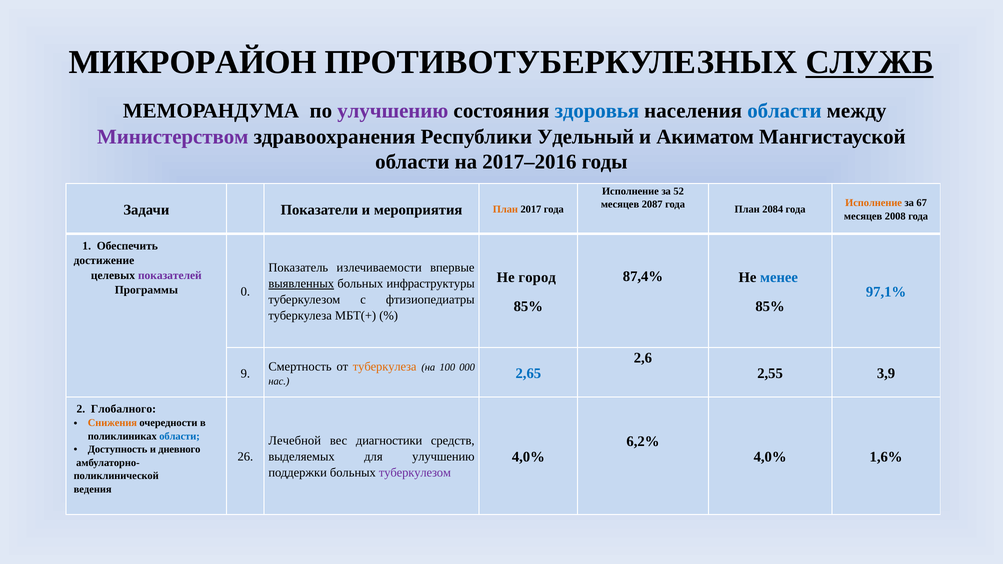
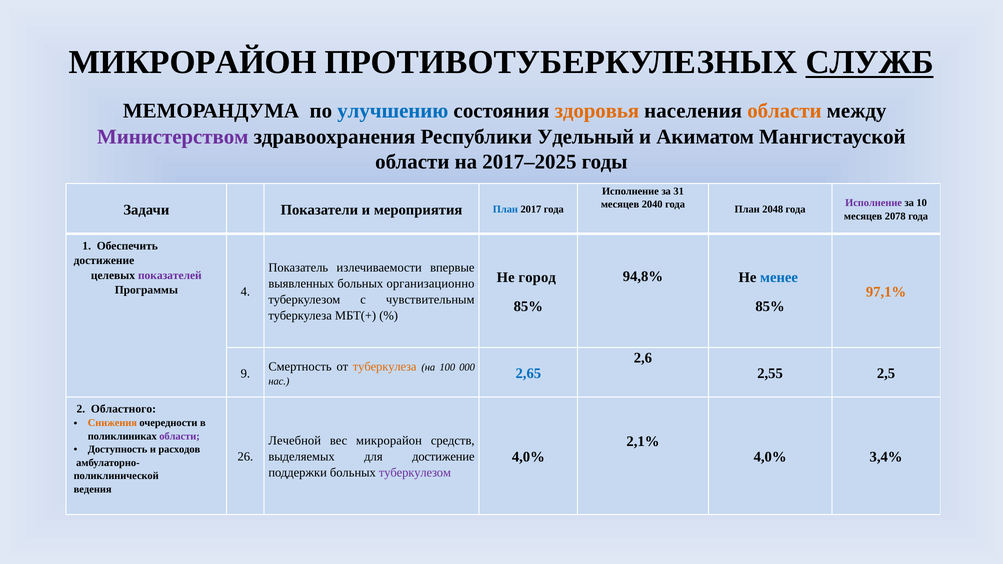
улучшению at (393, 111) colour: purple -> blue
здоровья colour: blue -> orange
области at (784, 111) colour: blue -> orange
2017–2016: 2017–2016 -> 2017–2025
52: 52 -> 31
Исполнение at (874, 203) colour: orange -> purple
67: 67 -> 10
2087: 2087 -> 2040
План at (505, 210) colour: orange -> blue
2084: 2084 -> 2048
2008: 2008 -> 2078
87,4%: 87,4% -> 94,8%
выявленных underline: present -> none
инфраструктуры: инфраструктуры -> организационно
0: 0 -> 4
97,1% colour: blue -> orange
фтизиопедиатры: фтизиопедиатры -> чувствительным
3,9: 3,9 -> 2,5
Глобалного: Глобалного -> Областного
области at (180, 436) colour: blue -> purple
6,2%: 6,2% -> 2,1%
вес диагностики: диагностики -> микрорайон
дневного: дневного -> расходов
1,6%: 1,6% -> 3,4%
для улучшению: улучшению -> достижение
